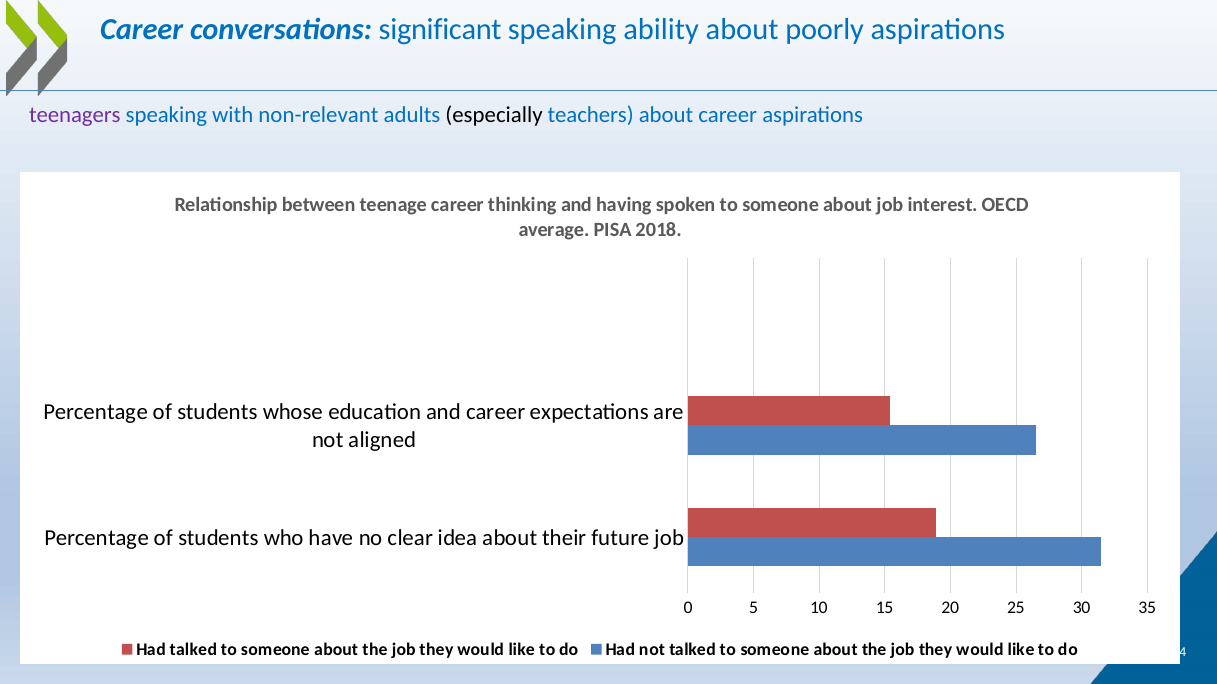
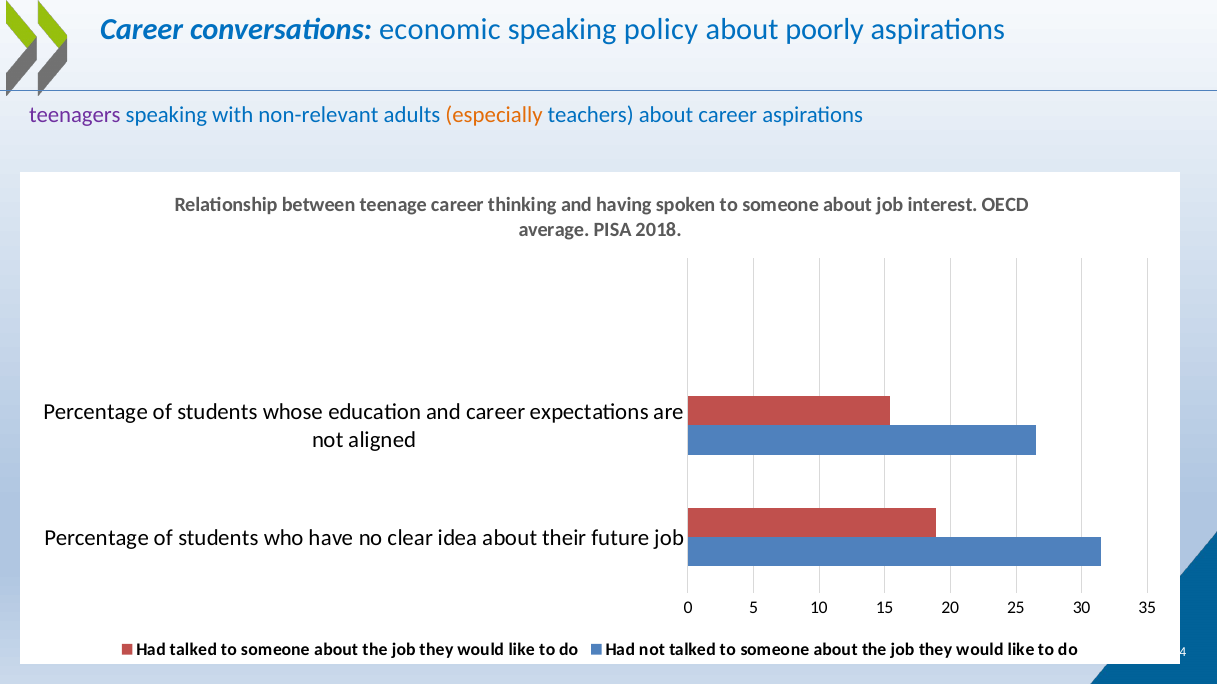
significant: significant -> economic
ability: ability -> policy
especially colour: black -> orange
